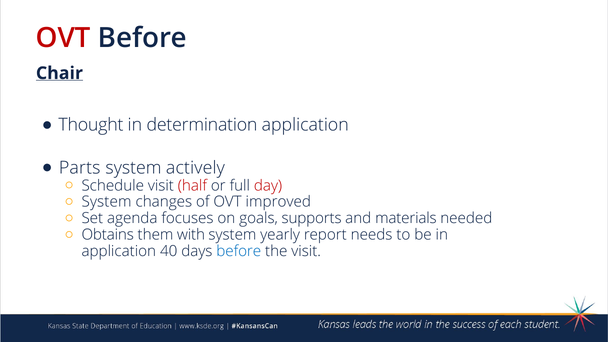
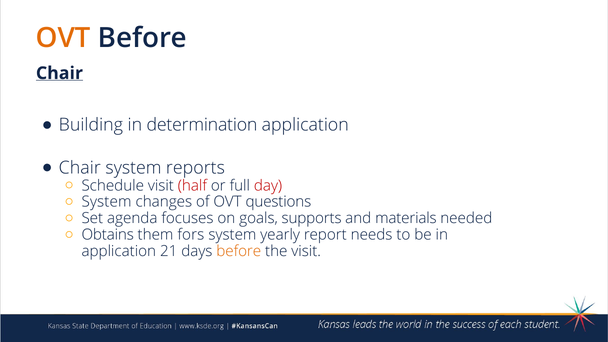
OVT at (63, 38) colour: red -> orange
Thought: Thought -> Building
Parts at (80, 168): Parts -> Chair
actively: actively -> reports
improved: improved -> questions
with: with -> fors
40: 40 -> 21
before at (239, 251) colour: blue -> orange
